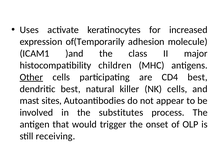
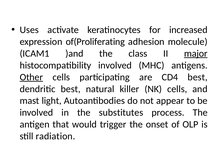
of(Temporarily: of(Temporarily -> of(Proliferating
major underline: none -> present
histocompatibility children: children -> involved
sites: sites -> light
receiving: receiving -> radiation
